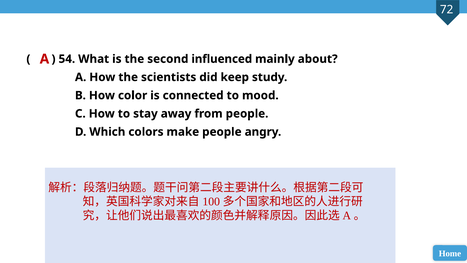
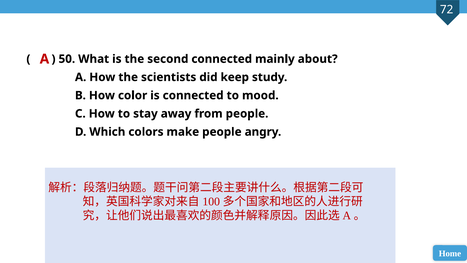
54: 54 -> 50
second influenced: influenced -> connected
